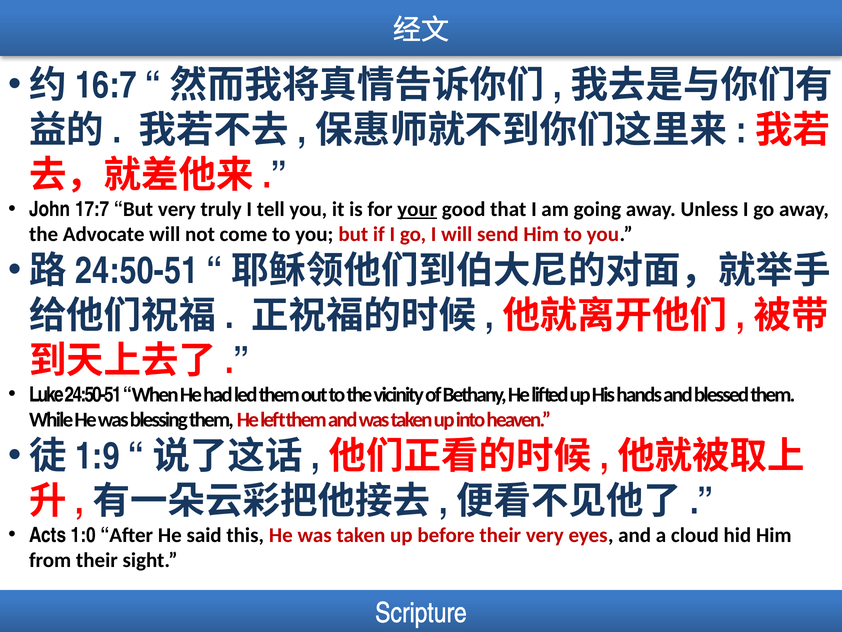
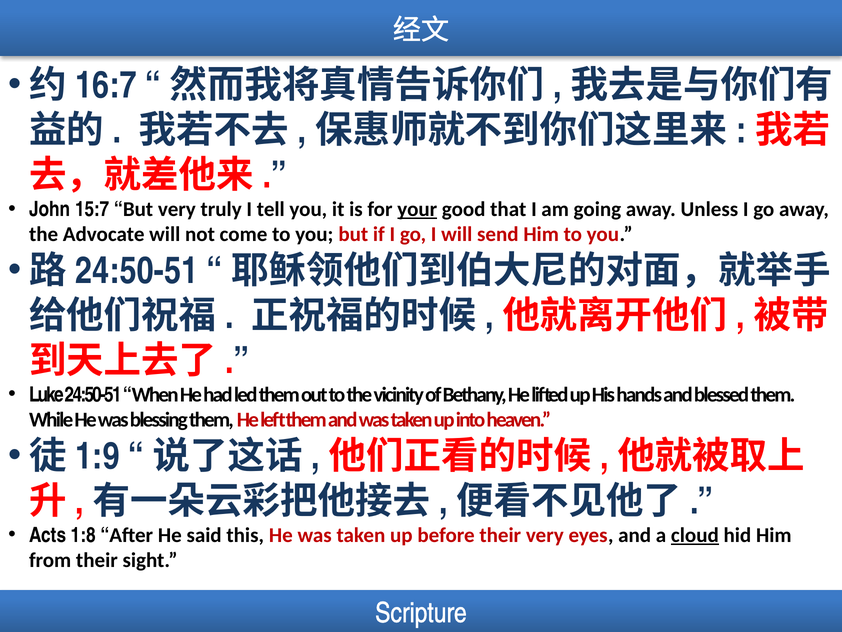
17:7: 17:7 -> 15:7
1:0: 1:0 -> 1:8
cloud underline: none -> present
